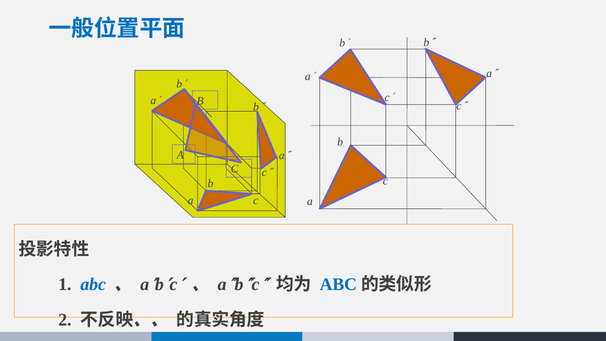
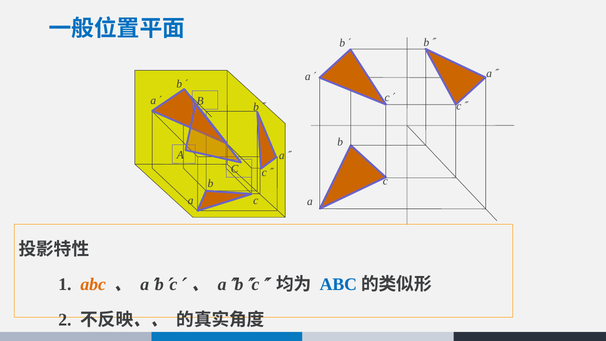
abc at (93, 284) colour: blue -> orange
